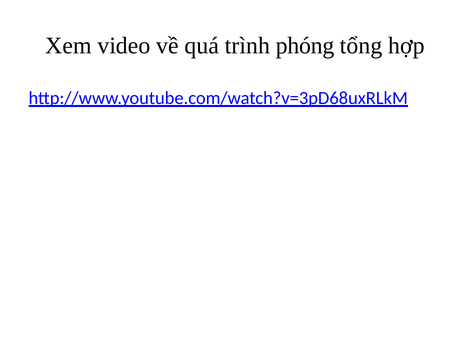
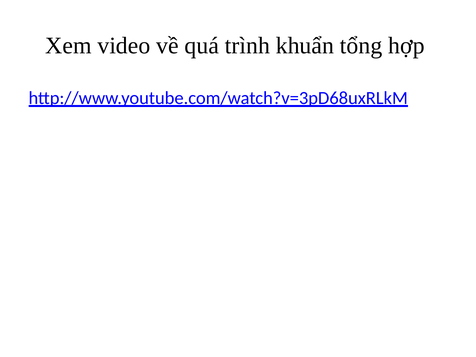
phóng: phóng -> khuẩn
